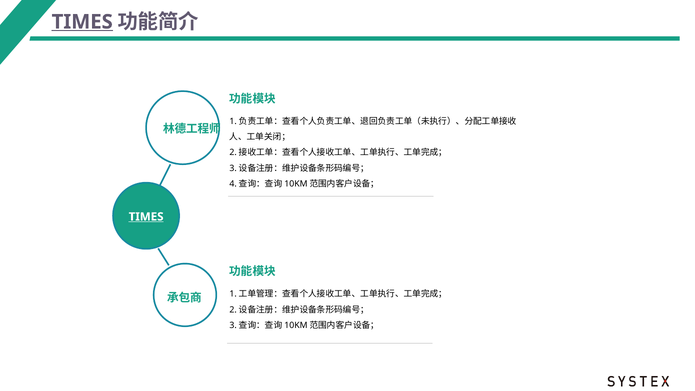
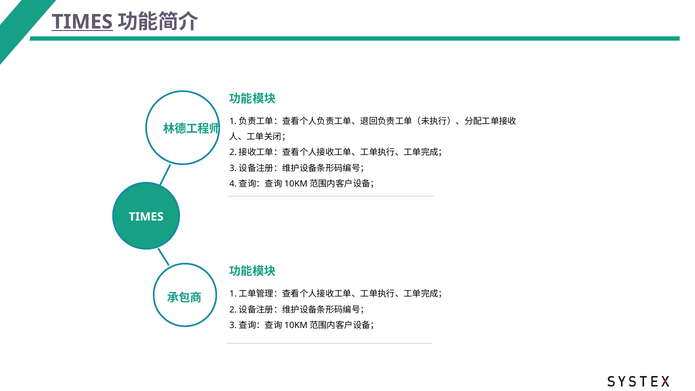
TIMES at (146, 217) underline: present -> none
